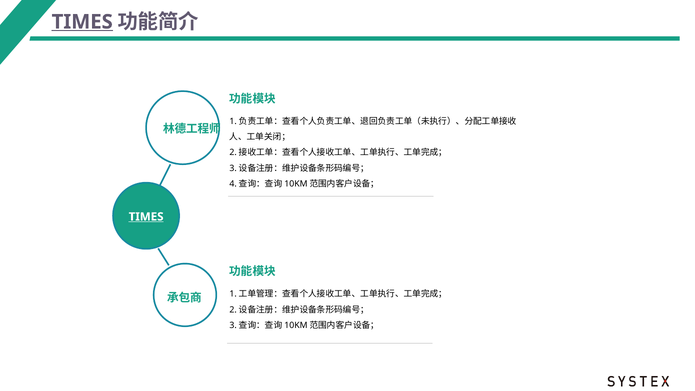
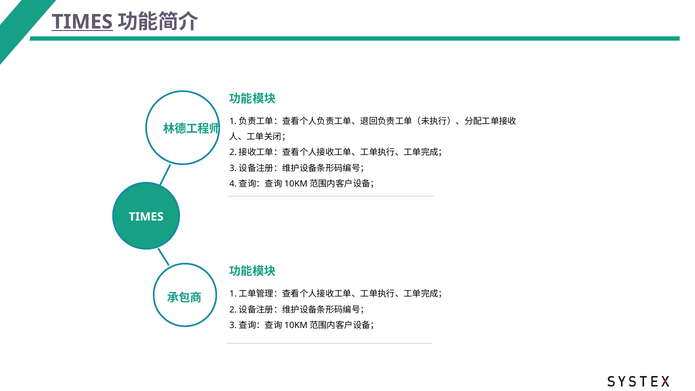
TIMES at (146, 217) underline: present -> none
